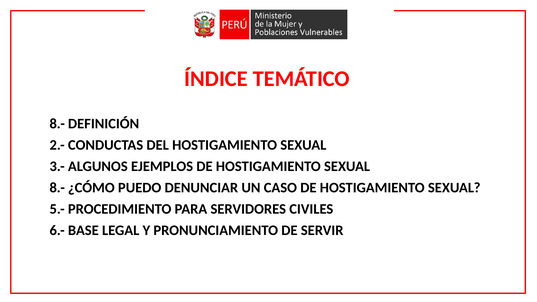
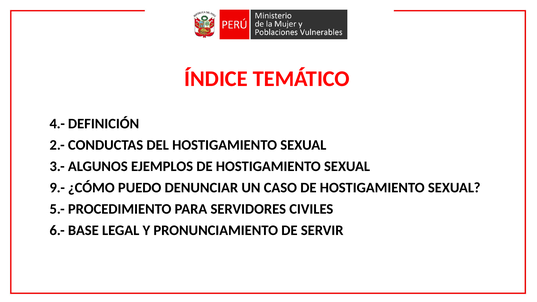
8.- at (57, 124): 8.- -> 4.-
8.- at (57, 188): 8.- -> 9.-
